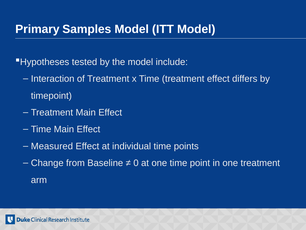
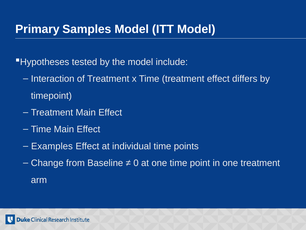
Measured: Measured -> Examples
